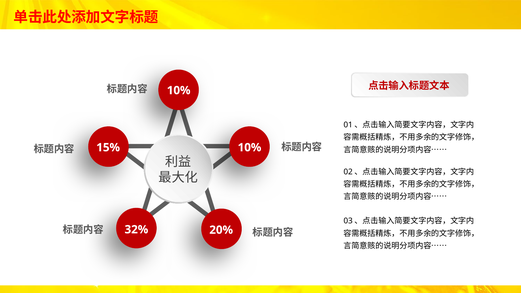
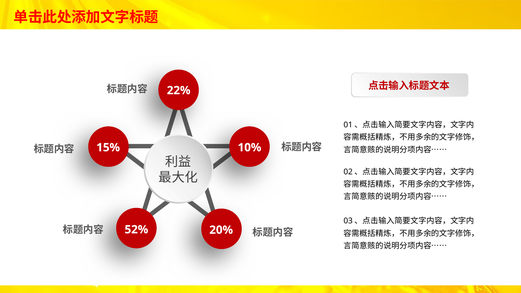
10% at (179, 90): 10% -> 22%
32%: 32% -> 52%
